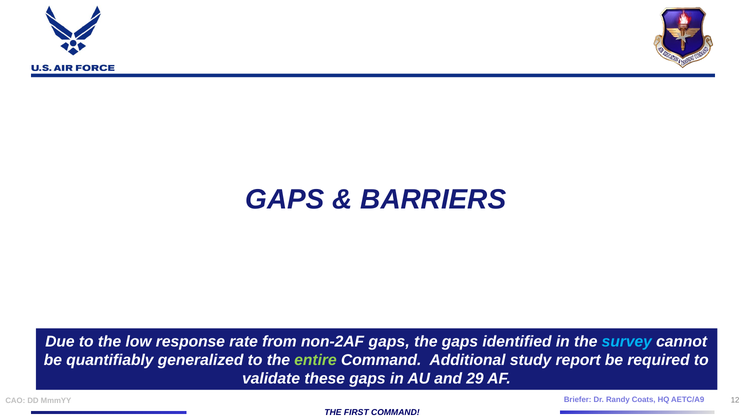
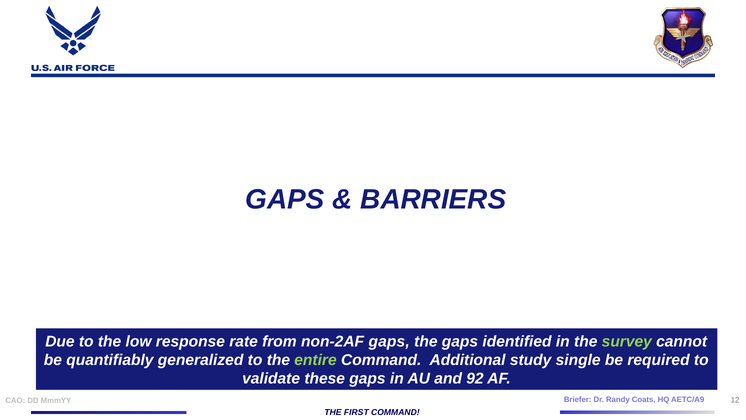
survey colour: light blue -> light green
report: report -> single
29: 29 -> 92
